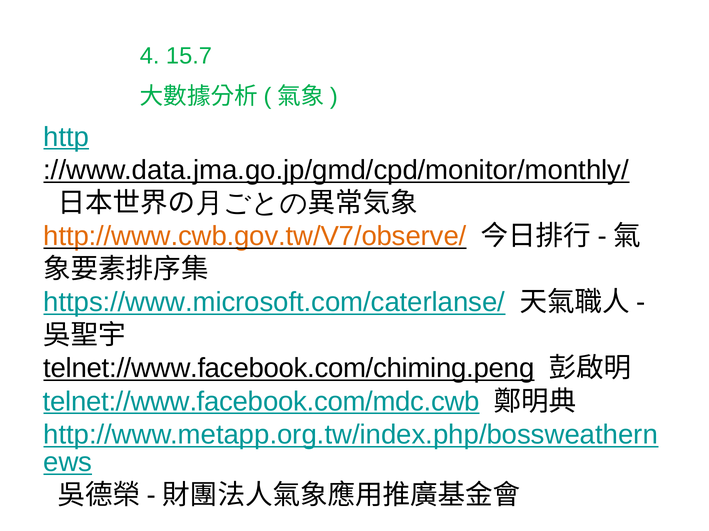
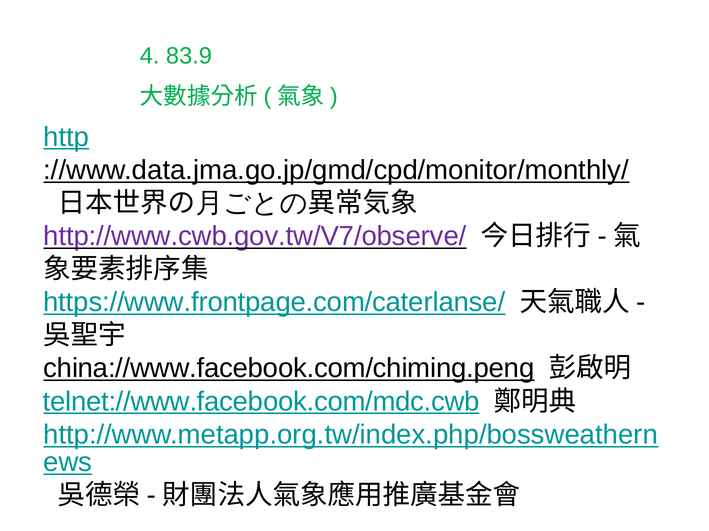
15.7: 15.7 -> 83.9
http://www.cwb.gov.tw/V7/observe/ colour: orange -> purple
https://www.microsoft.com/caterlanse/: https://www.microsoft.com/caterlanse/ -> https://www.frontpage.com/caterlanse/
telnet://www.facebook.com/chiming.peng: telnet://www.facebook.com/chiming.peng -> china://www.facebook.com/chiming.peng
